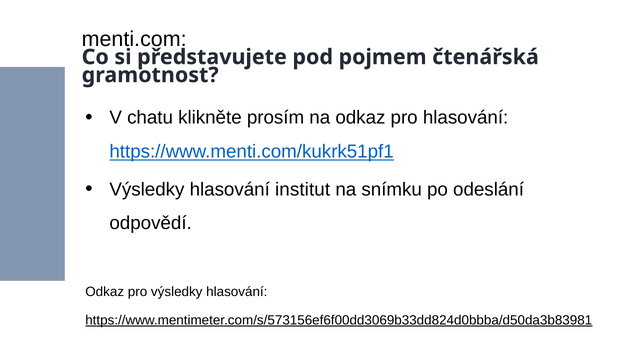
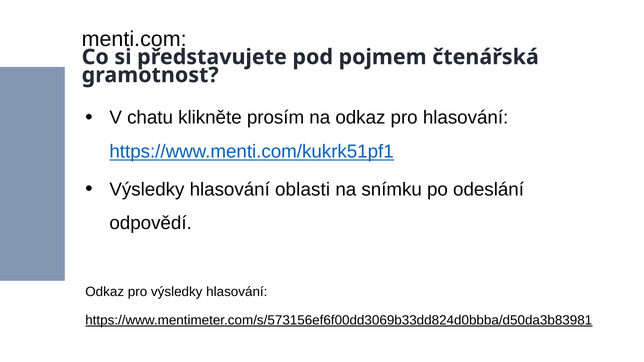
institut: institut -> oblasti
